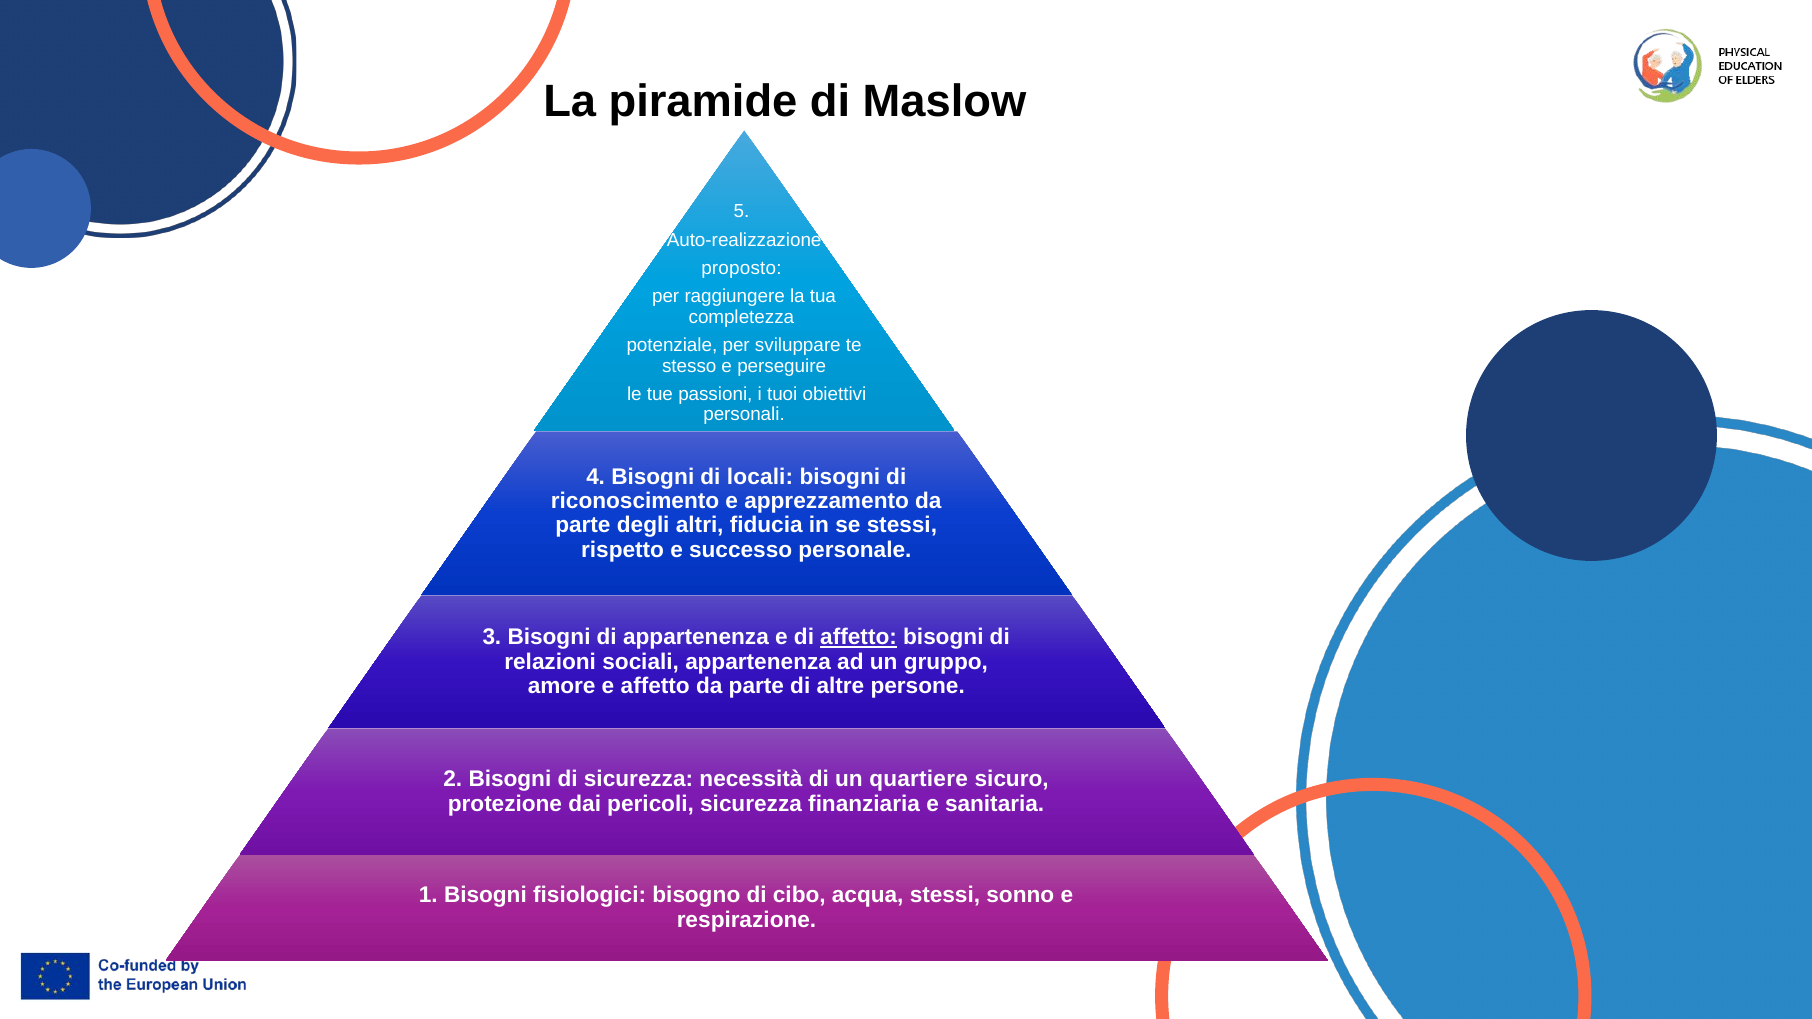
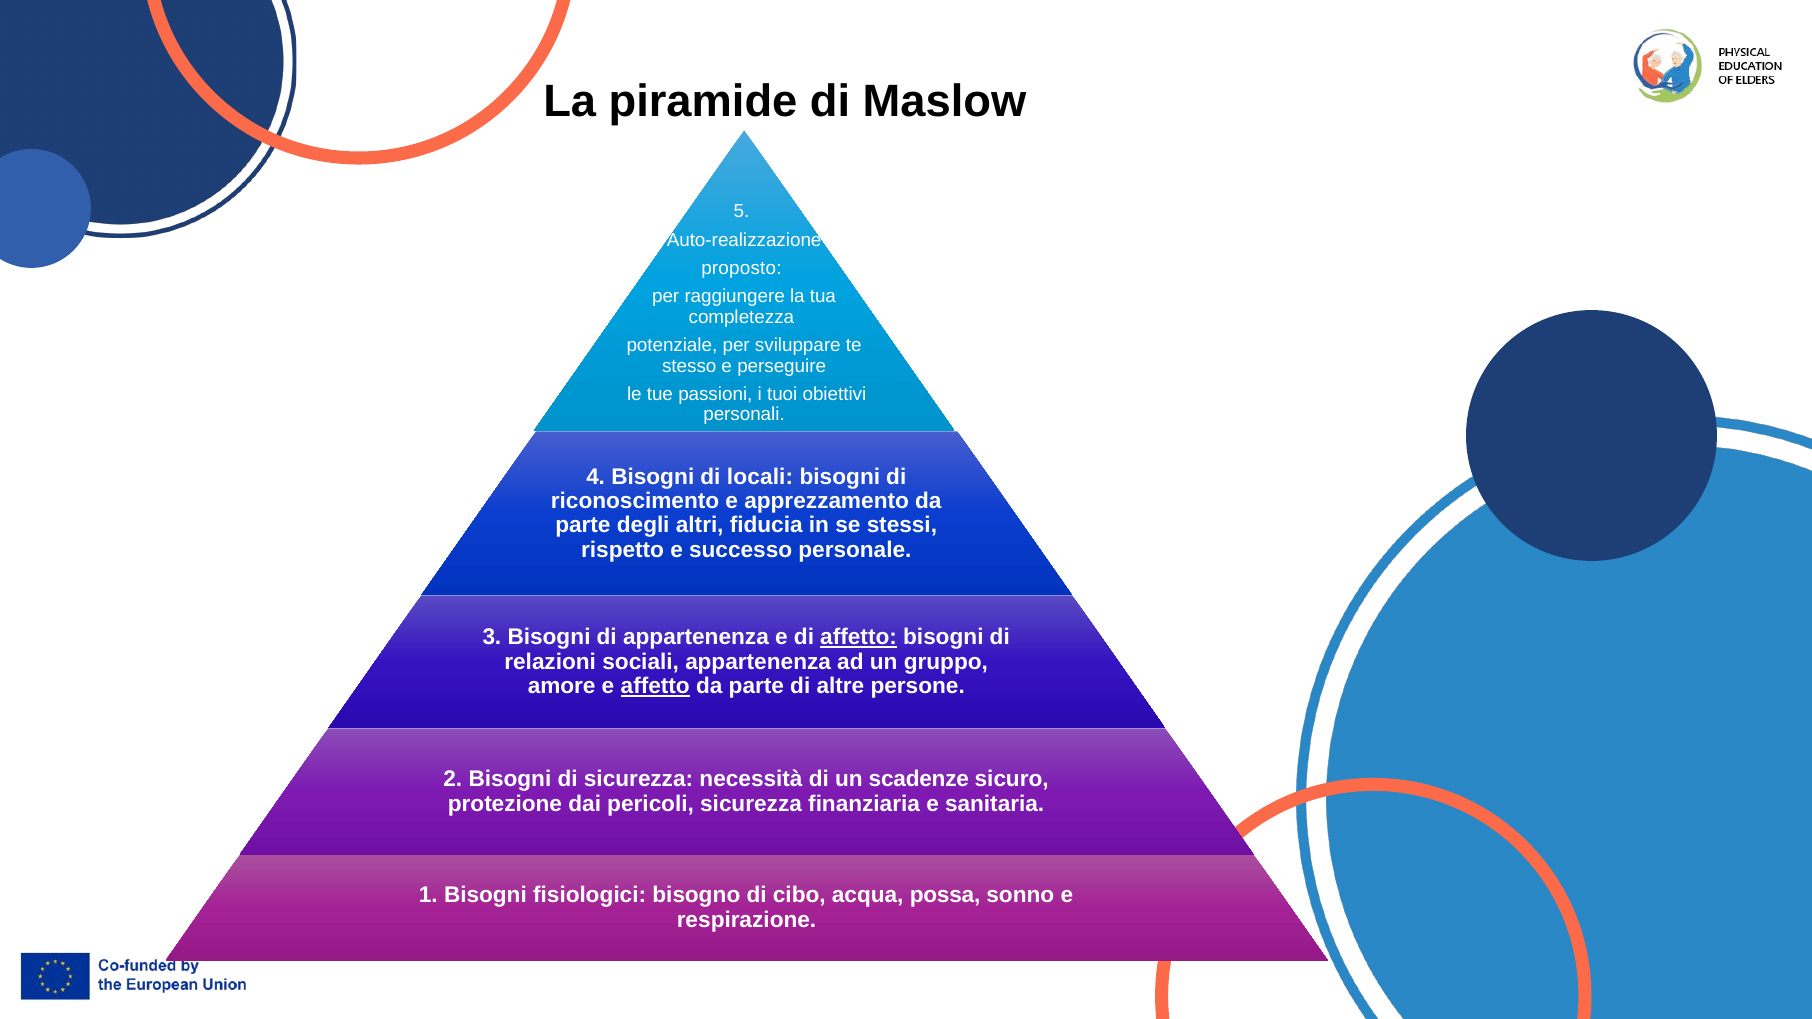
affetto at (655, 686) underline: none -> present
quartiere: quartiere -> scadenze
acqua stessi: stessi -> possa
